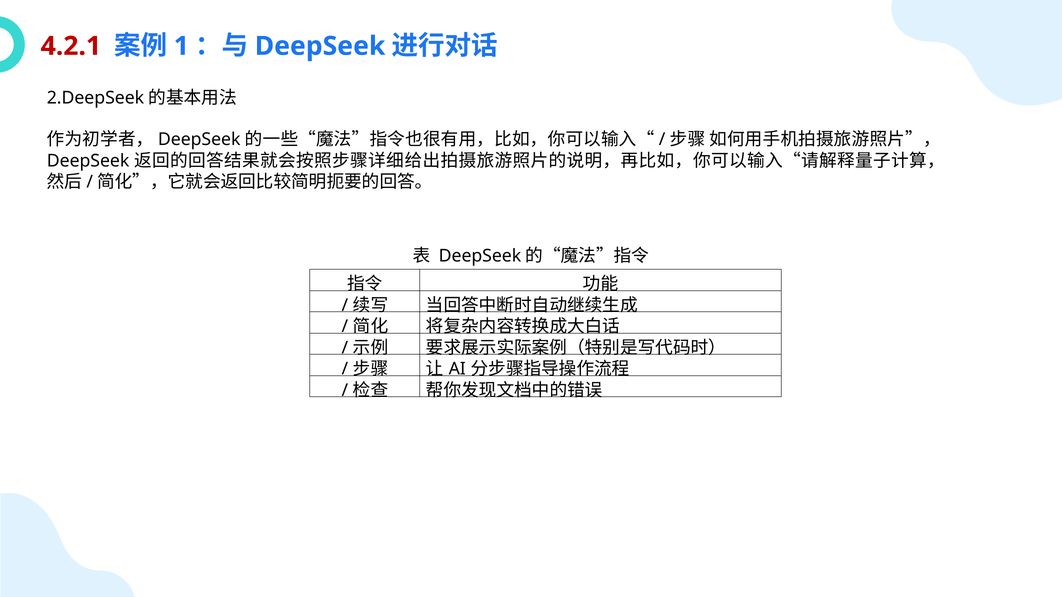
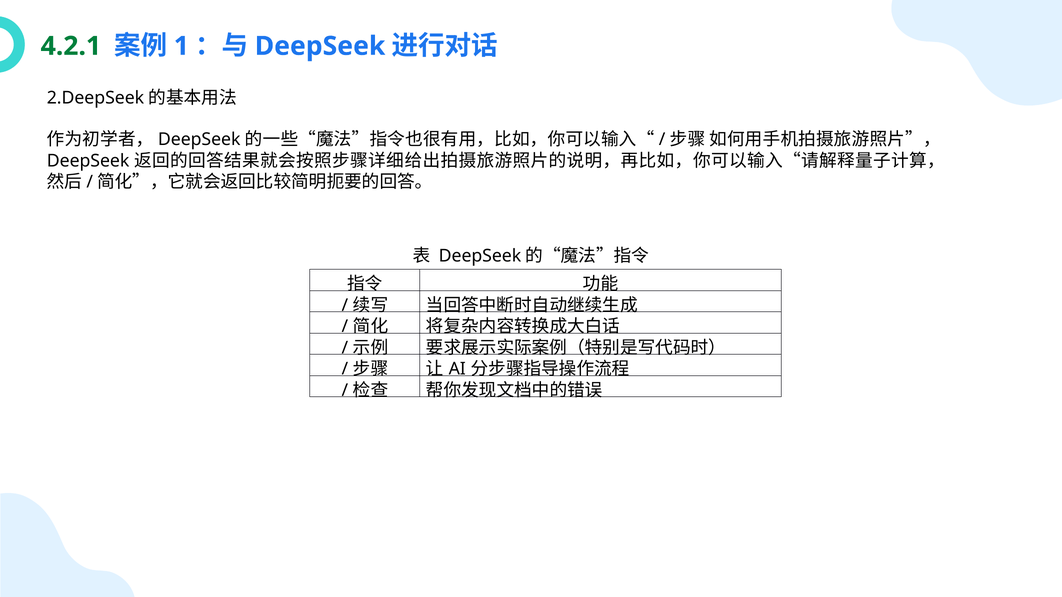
4.2.1 colour: red -> green
